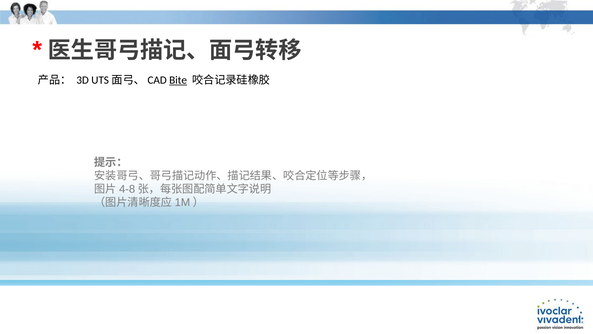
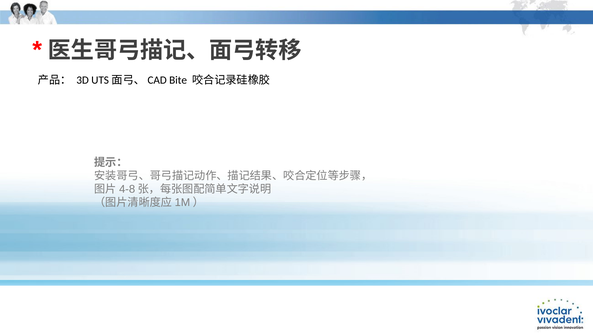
Bite underline: present -> none
